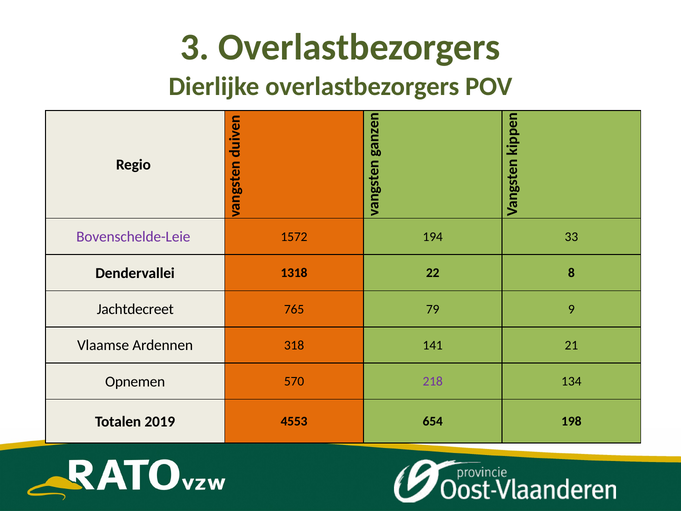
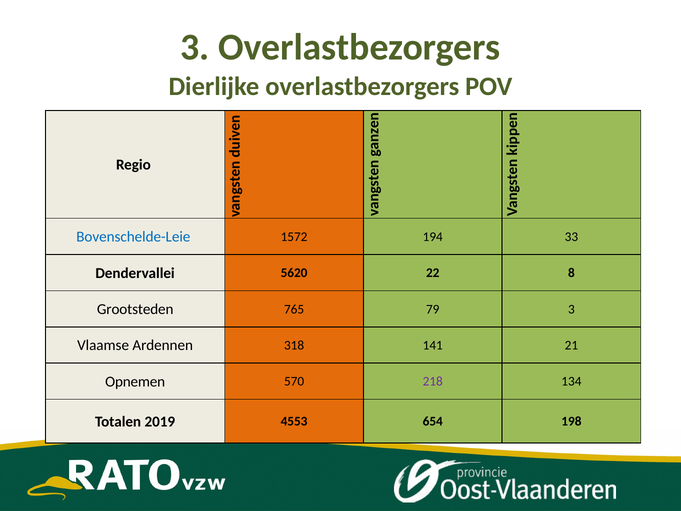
Bovenschelde-Leie colour: purple -> blue
1318: 1318 -> 5620
Jachtdecreet: Jachtdecreet -> Grootsteden
79 9: 9 -> 3
